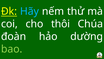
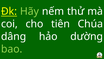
Hãy colour: light blue -> light green
thôi: thôi -> tiên
đoàn: đoàn -> dâng
